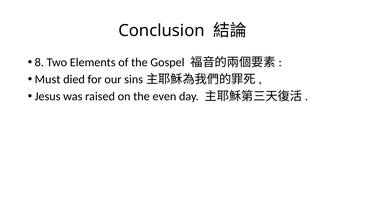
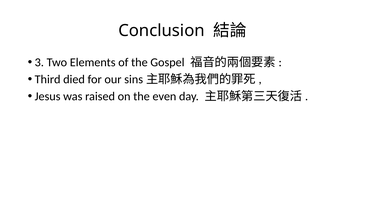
8: 8 -> 3
Must: Must -> Third
